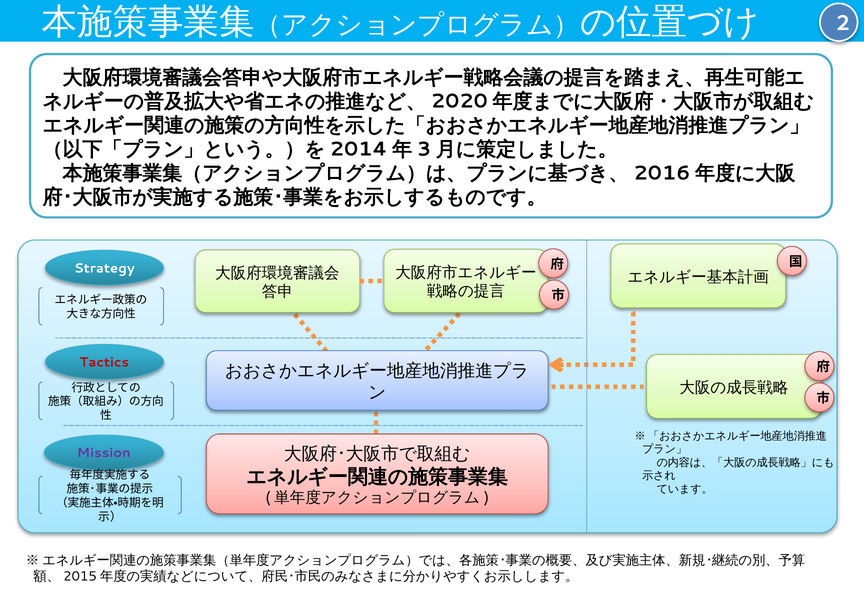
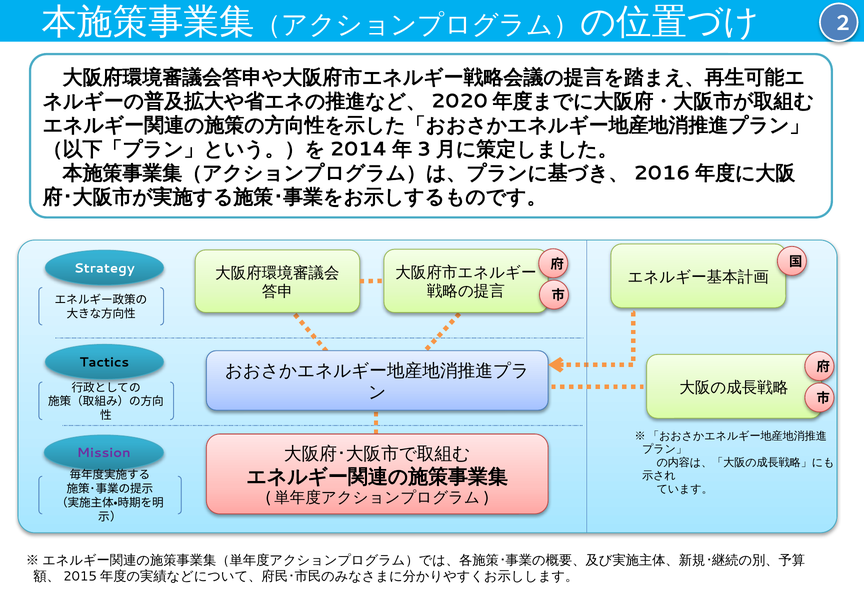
Tactics colour: red -> black
